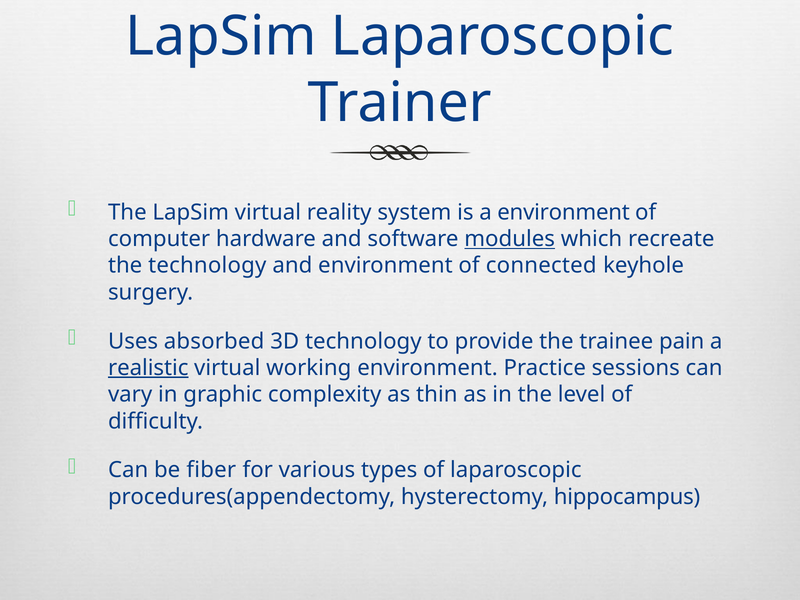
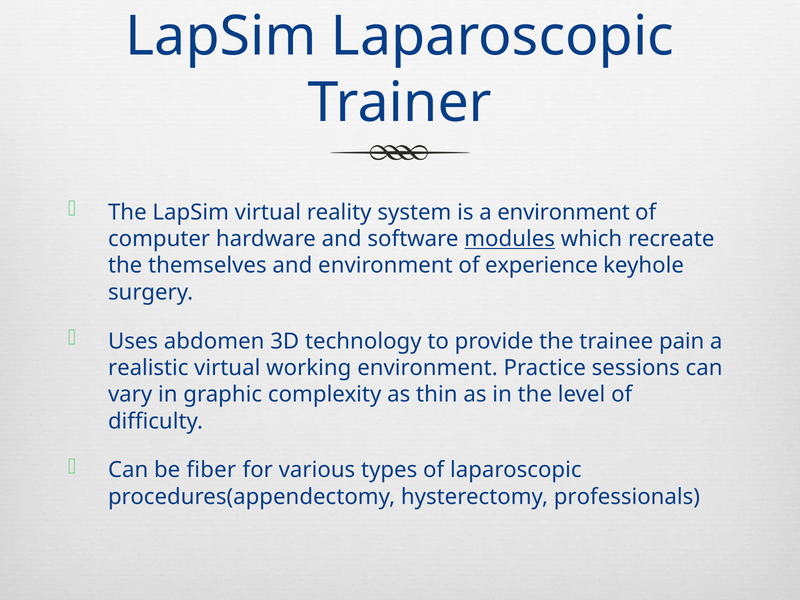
the technology: technology -> themselves
connected: connected -> experience
absorbed: absorbed -> abdomen
realistic underline: present -> none
hippocampus: hippocampus -> professionals
